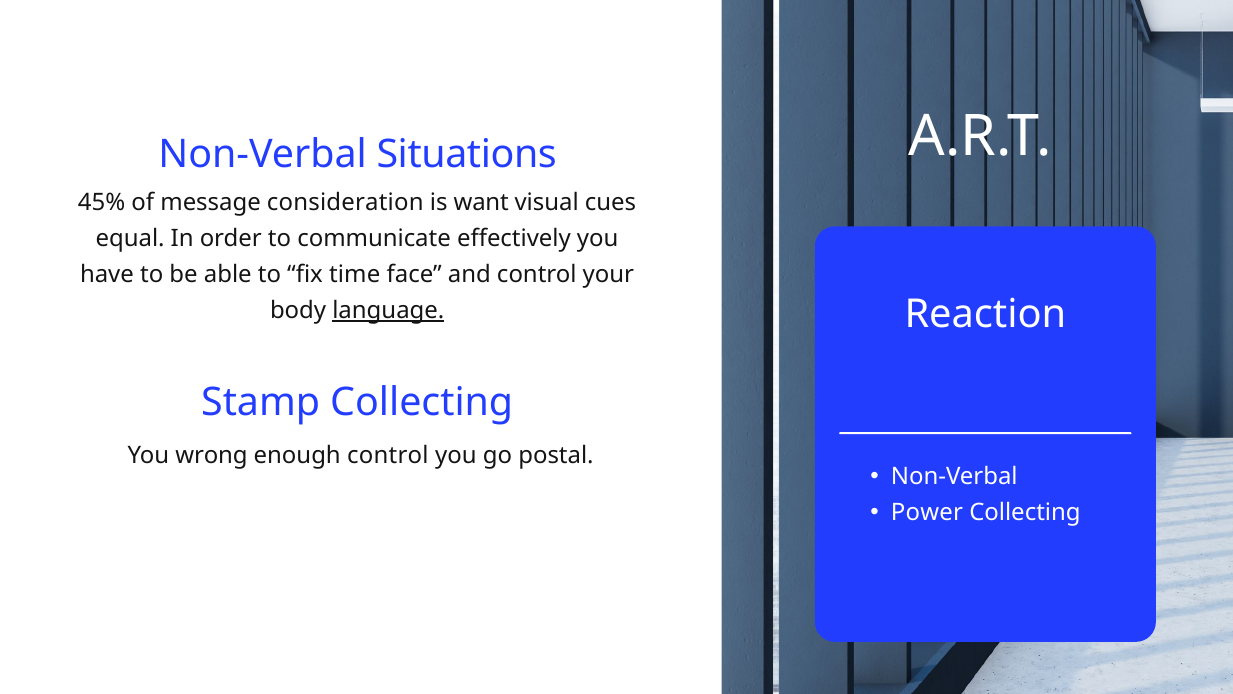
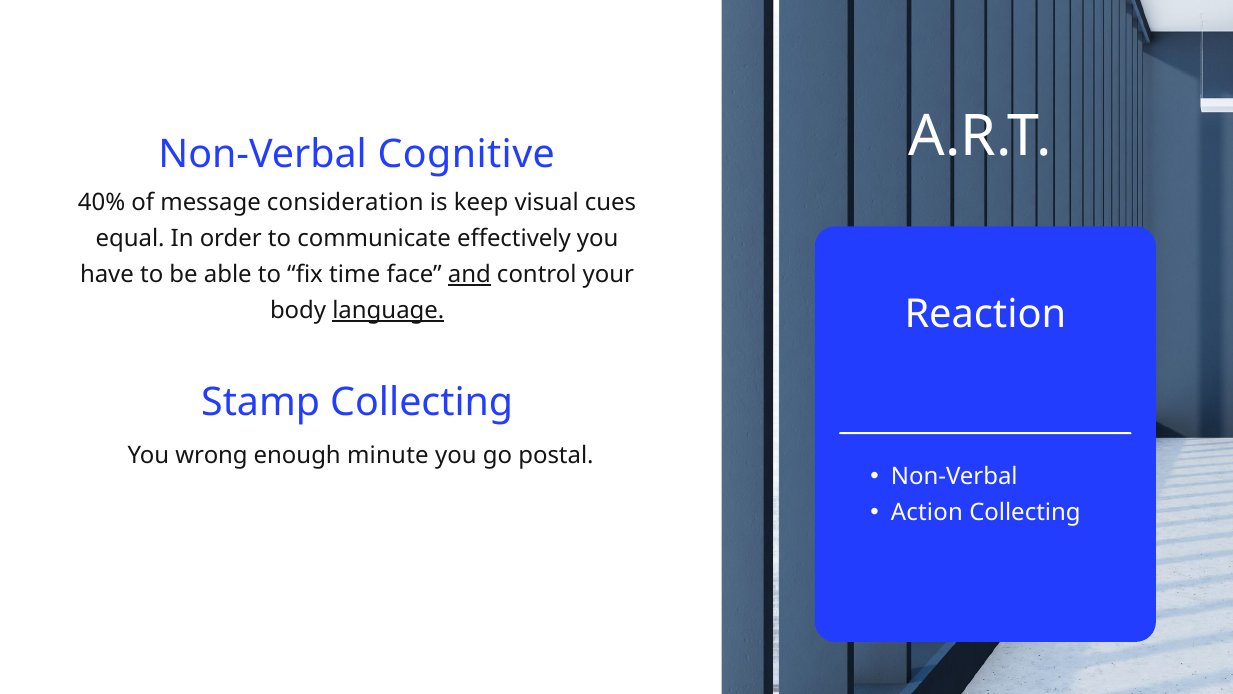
Situations: Situations -> Cognitive
45%: 45% -> 40%
want: want -> keep
and underline: none -> present
enough control: control -> minute
Power: Power -> Action
